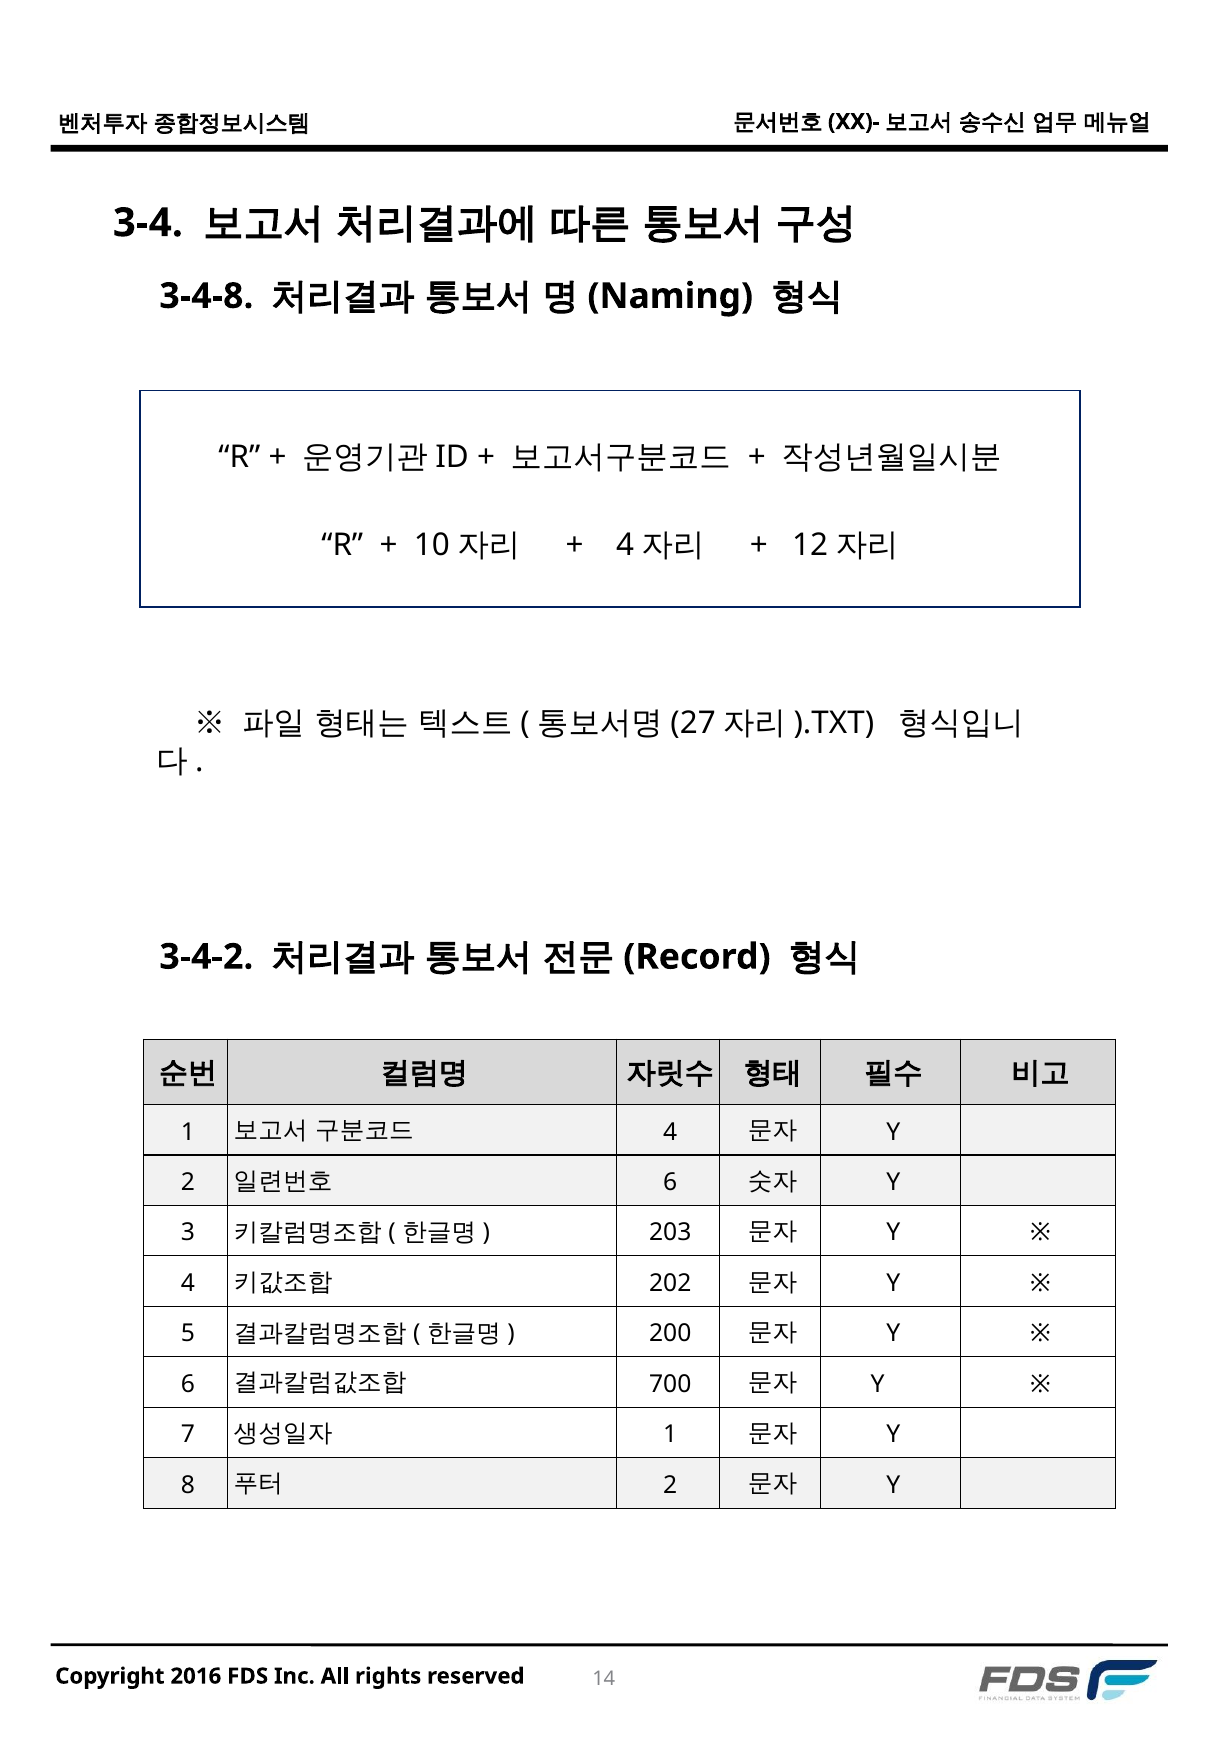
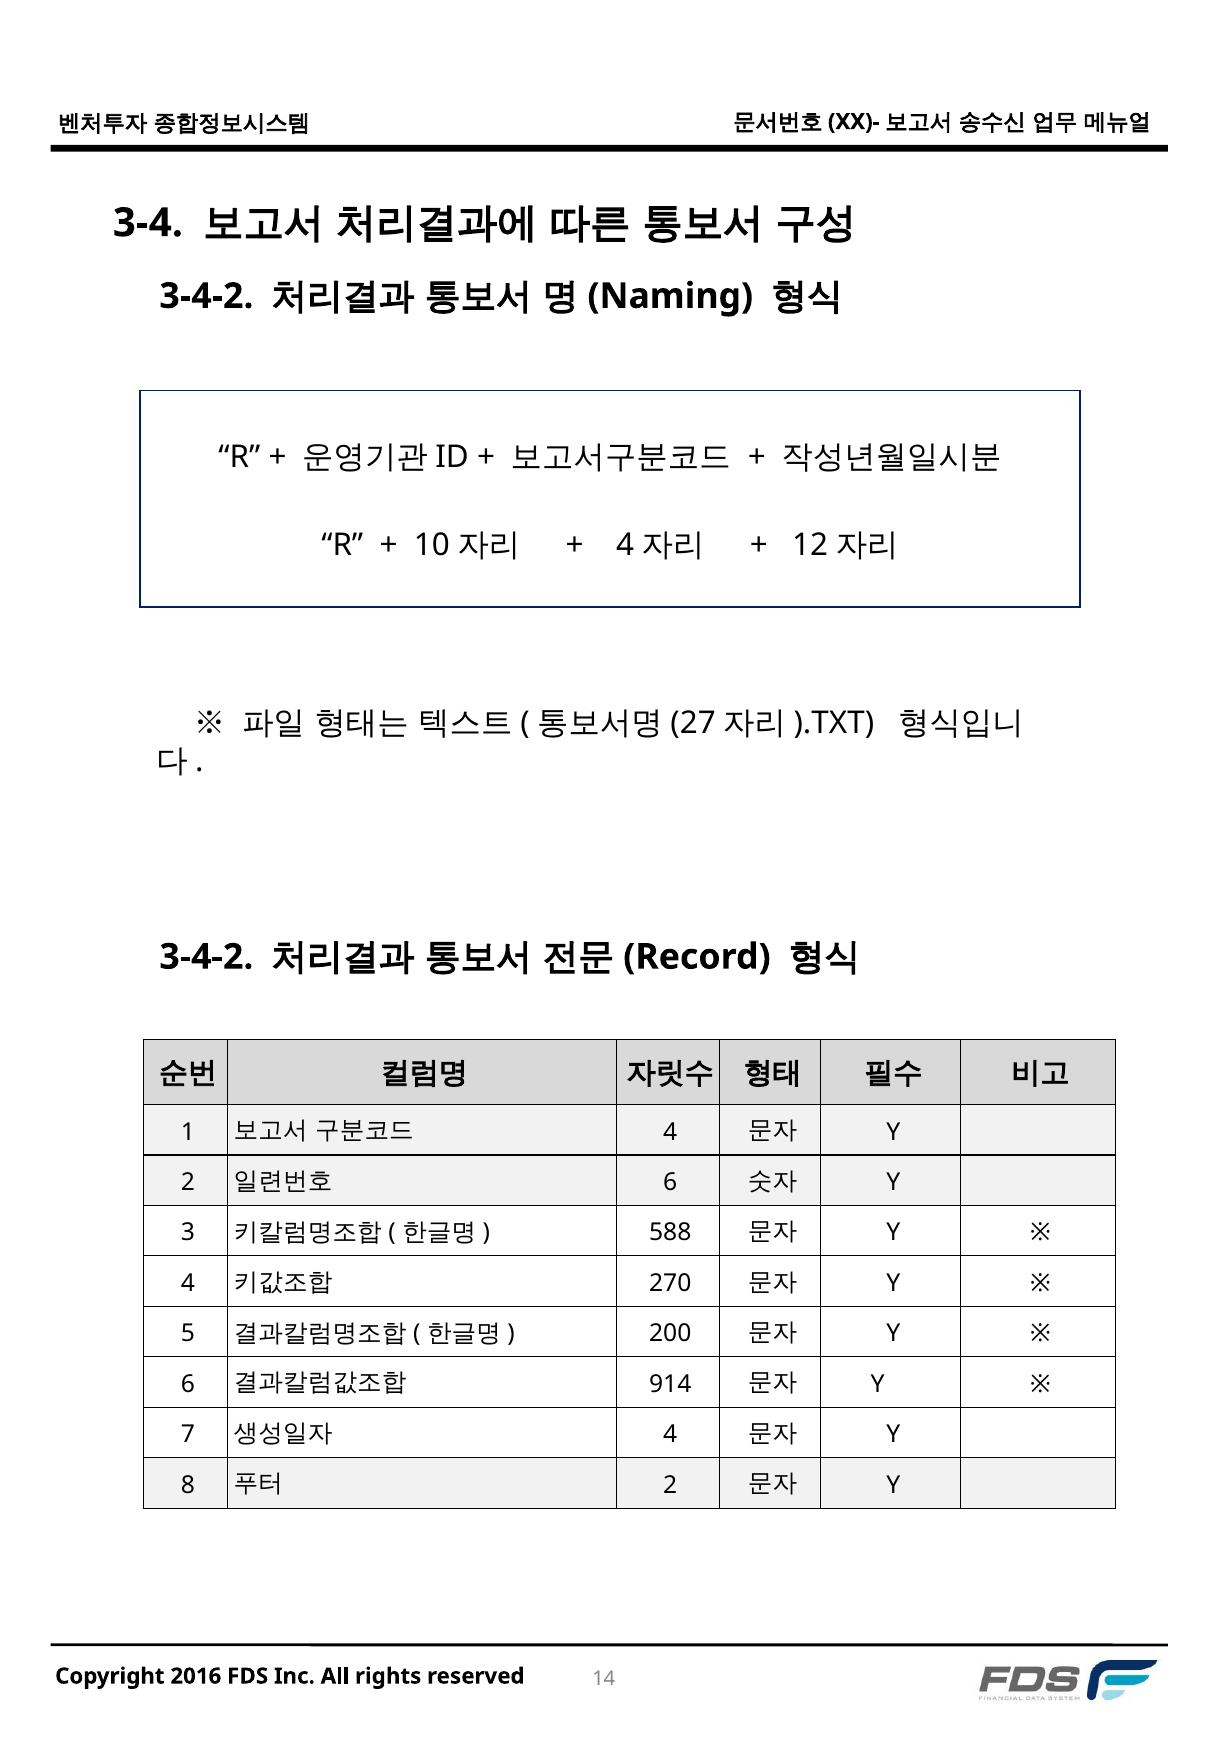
3-4-8 at (206, 296): 3-4-8 -> 3-4-2
203: 203 -> 588
202: 202 -> 270
700: 700 -> 914
1 at (670, 1434): 1 -> 4
